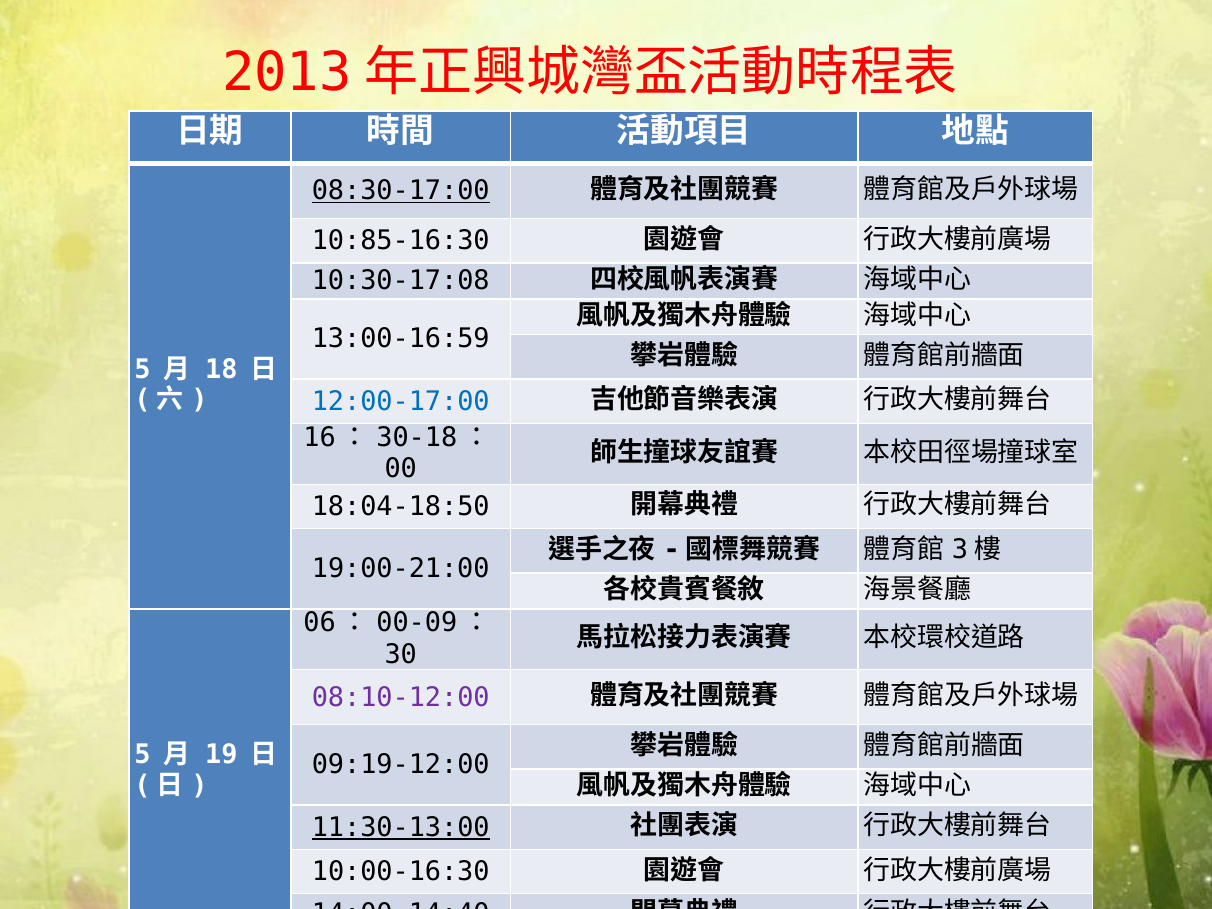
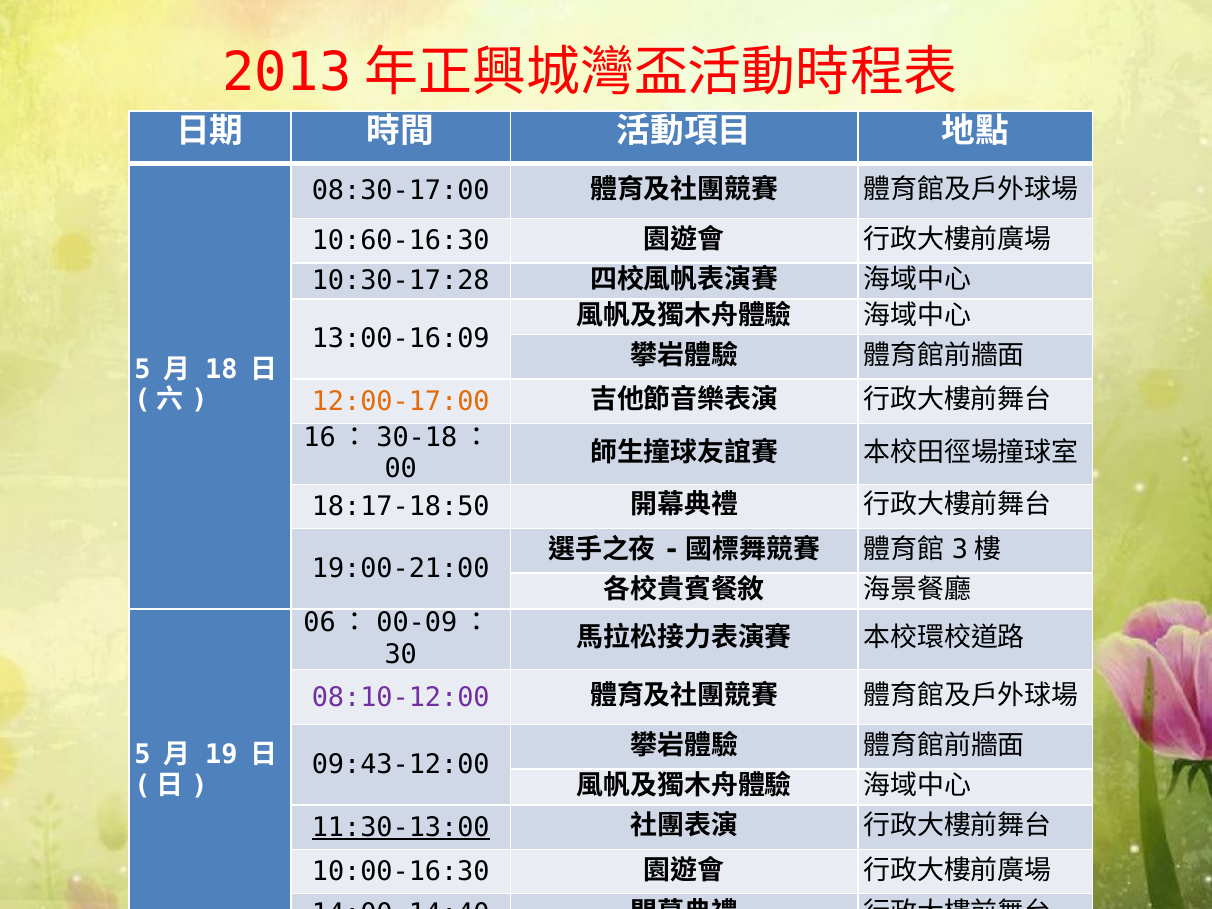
08:30-17:00 underline: present -> none
10:85-16:30: 10:85-16:30 -> 10:60-16:30
10:30-17:08: 10:30-17:08 -> 10:30-17:28
13:00-16:59: 13:00-16:59 -> 13:00-16:09
12:00-17:00 colour: blue -> orange
18:04-18:50: 18:04-18:50 -> 18:17-18:50
09:19-12:00: 09:19-12:00 -> 09:43-12:00
